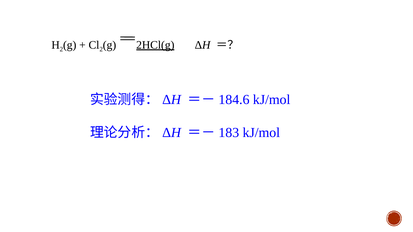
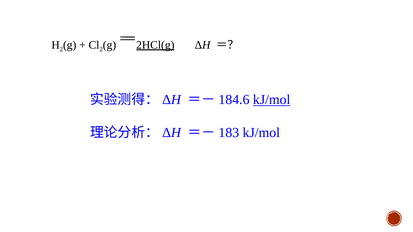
kJ/mol at (272, 100) underline: none -> present
